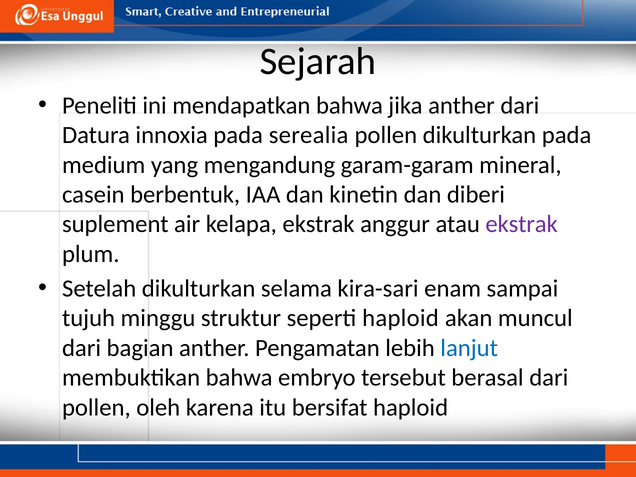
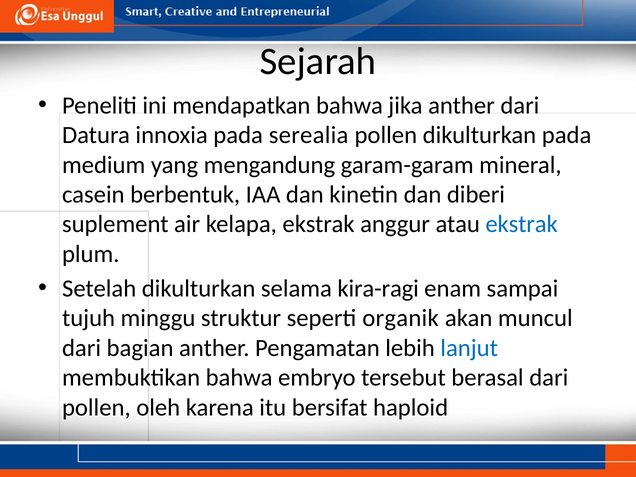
ekstrak at (522, 224) colour: purple -> blue
kira-sari: kira-sari -> kira-ragi
seperti haploid: haploid -> organik
